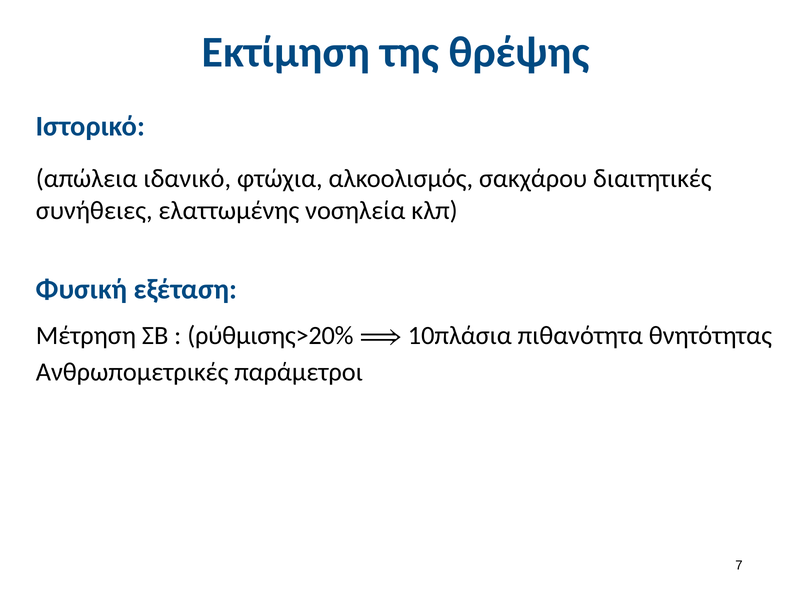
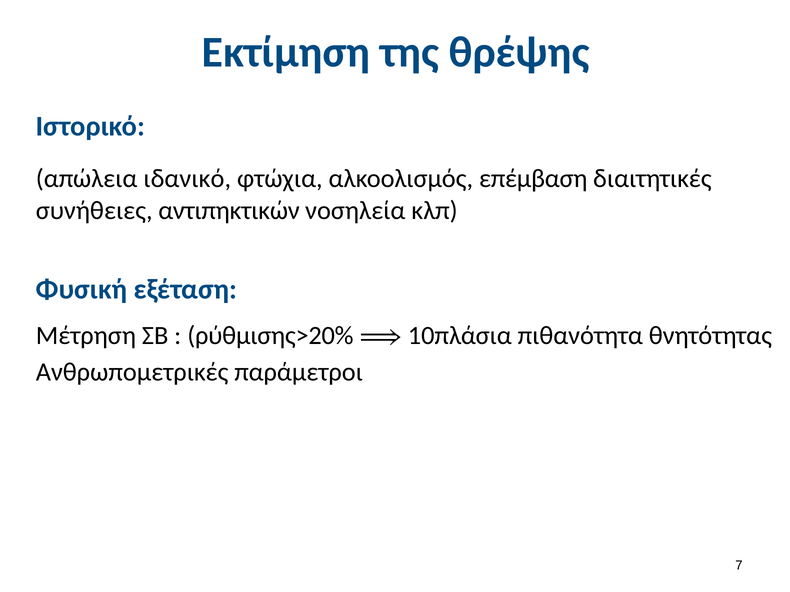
σακχάρου: σακχάρου -> επέμβαση
ελαττωμένης: ελαττωμένης -> αντιπηκτικών
